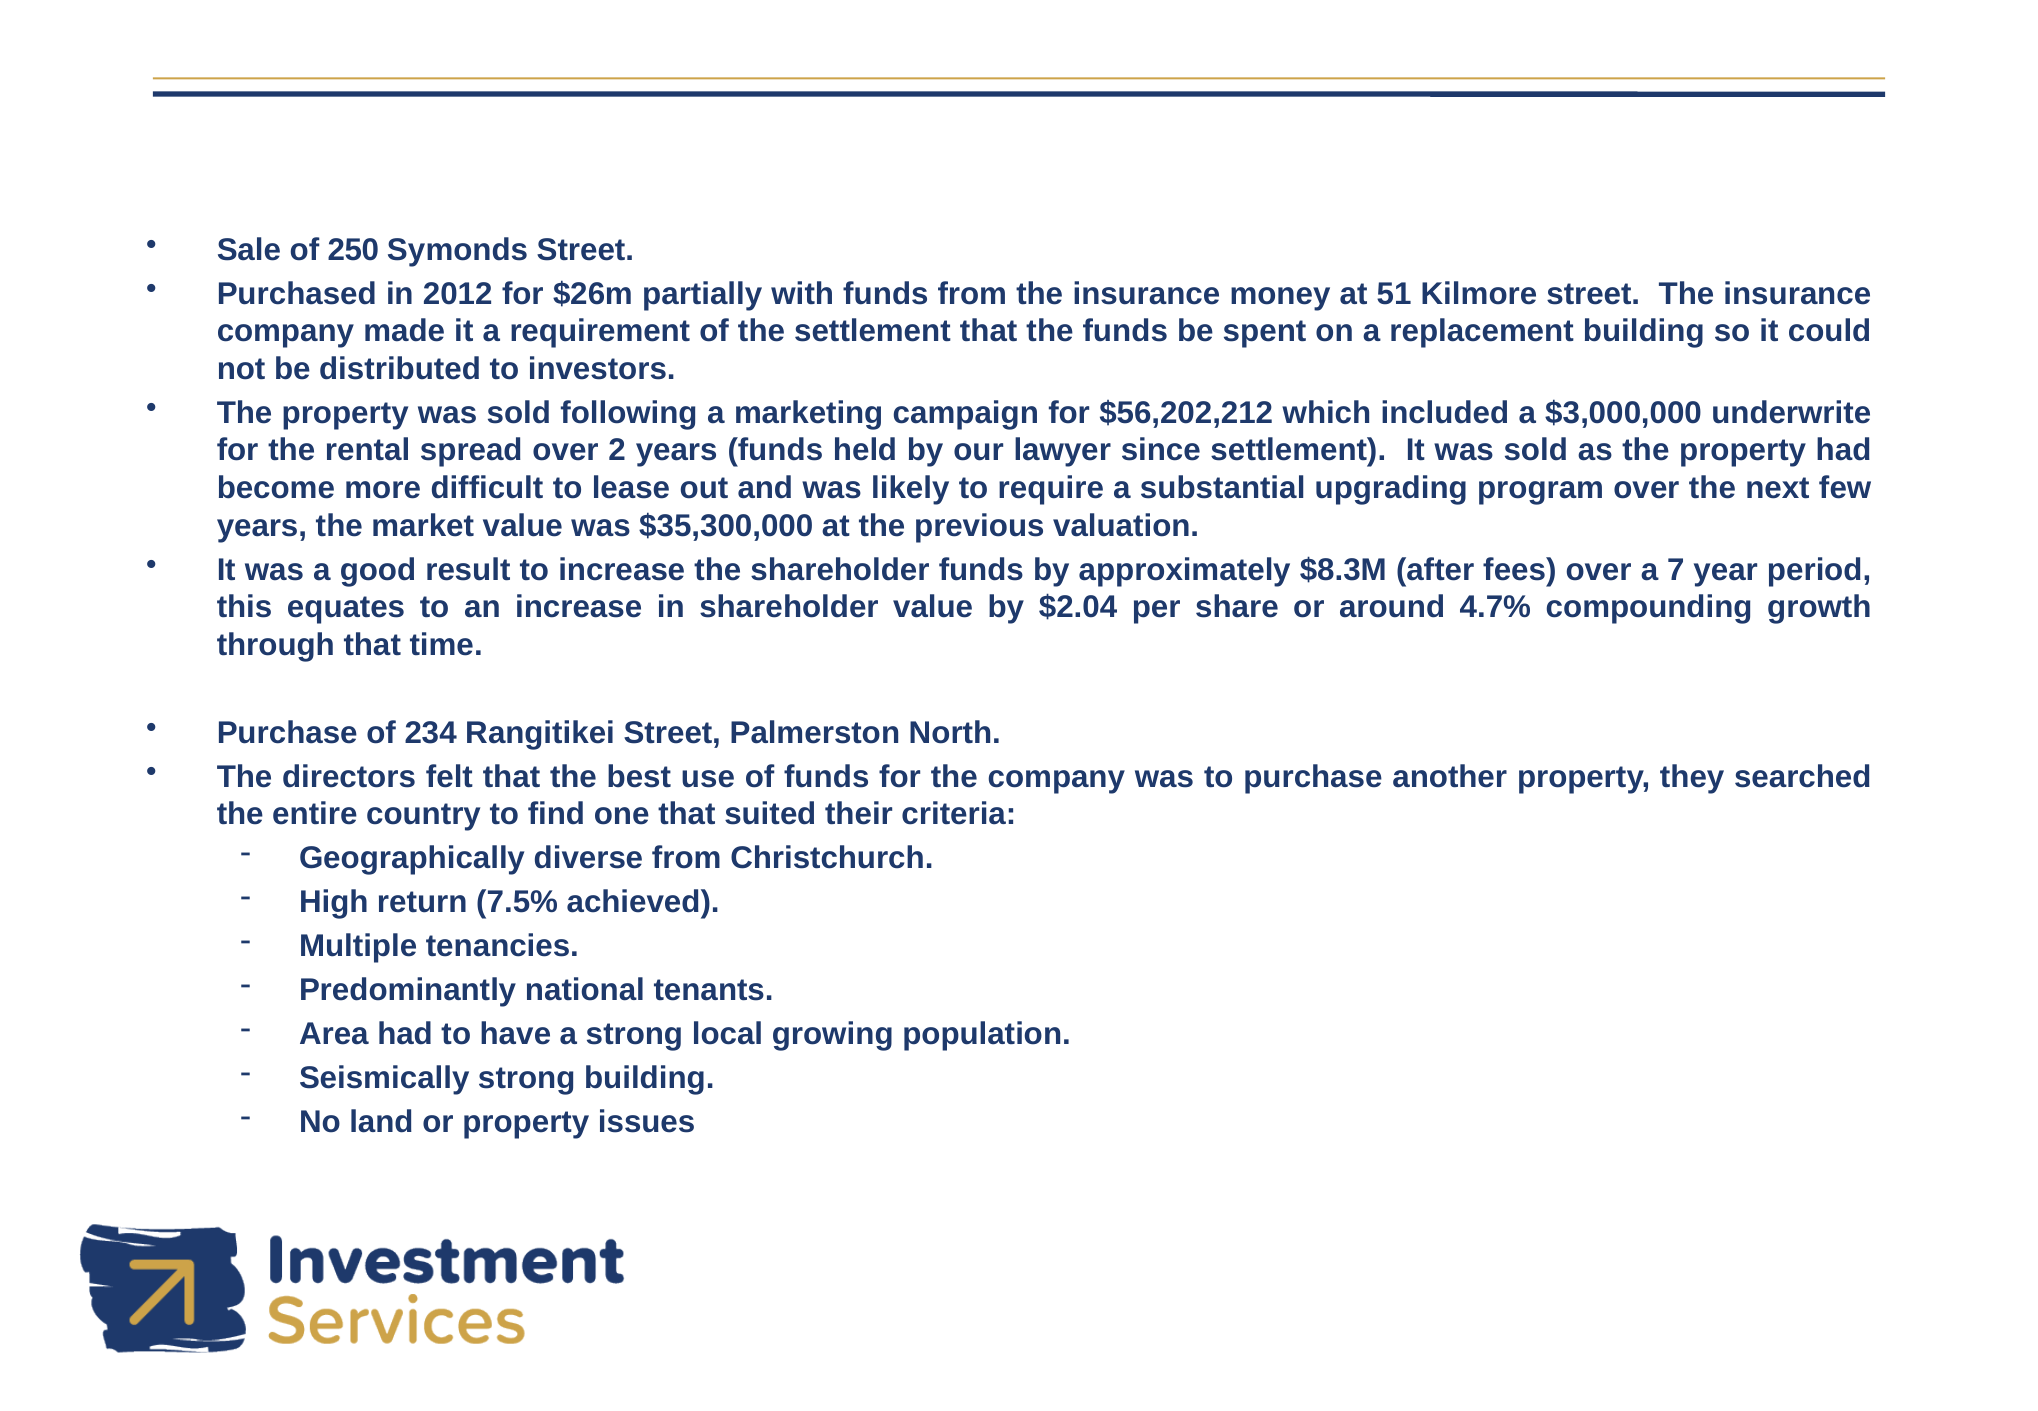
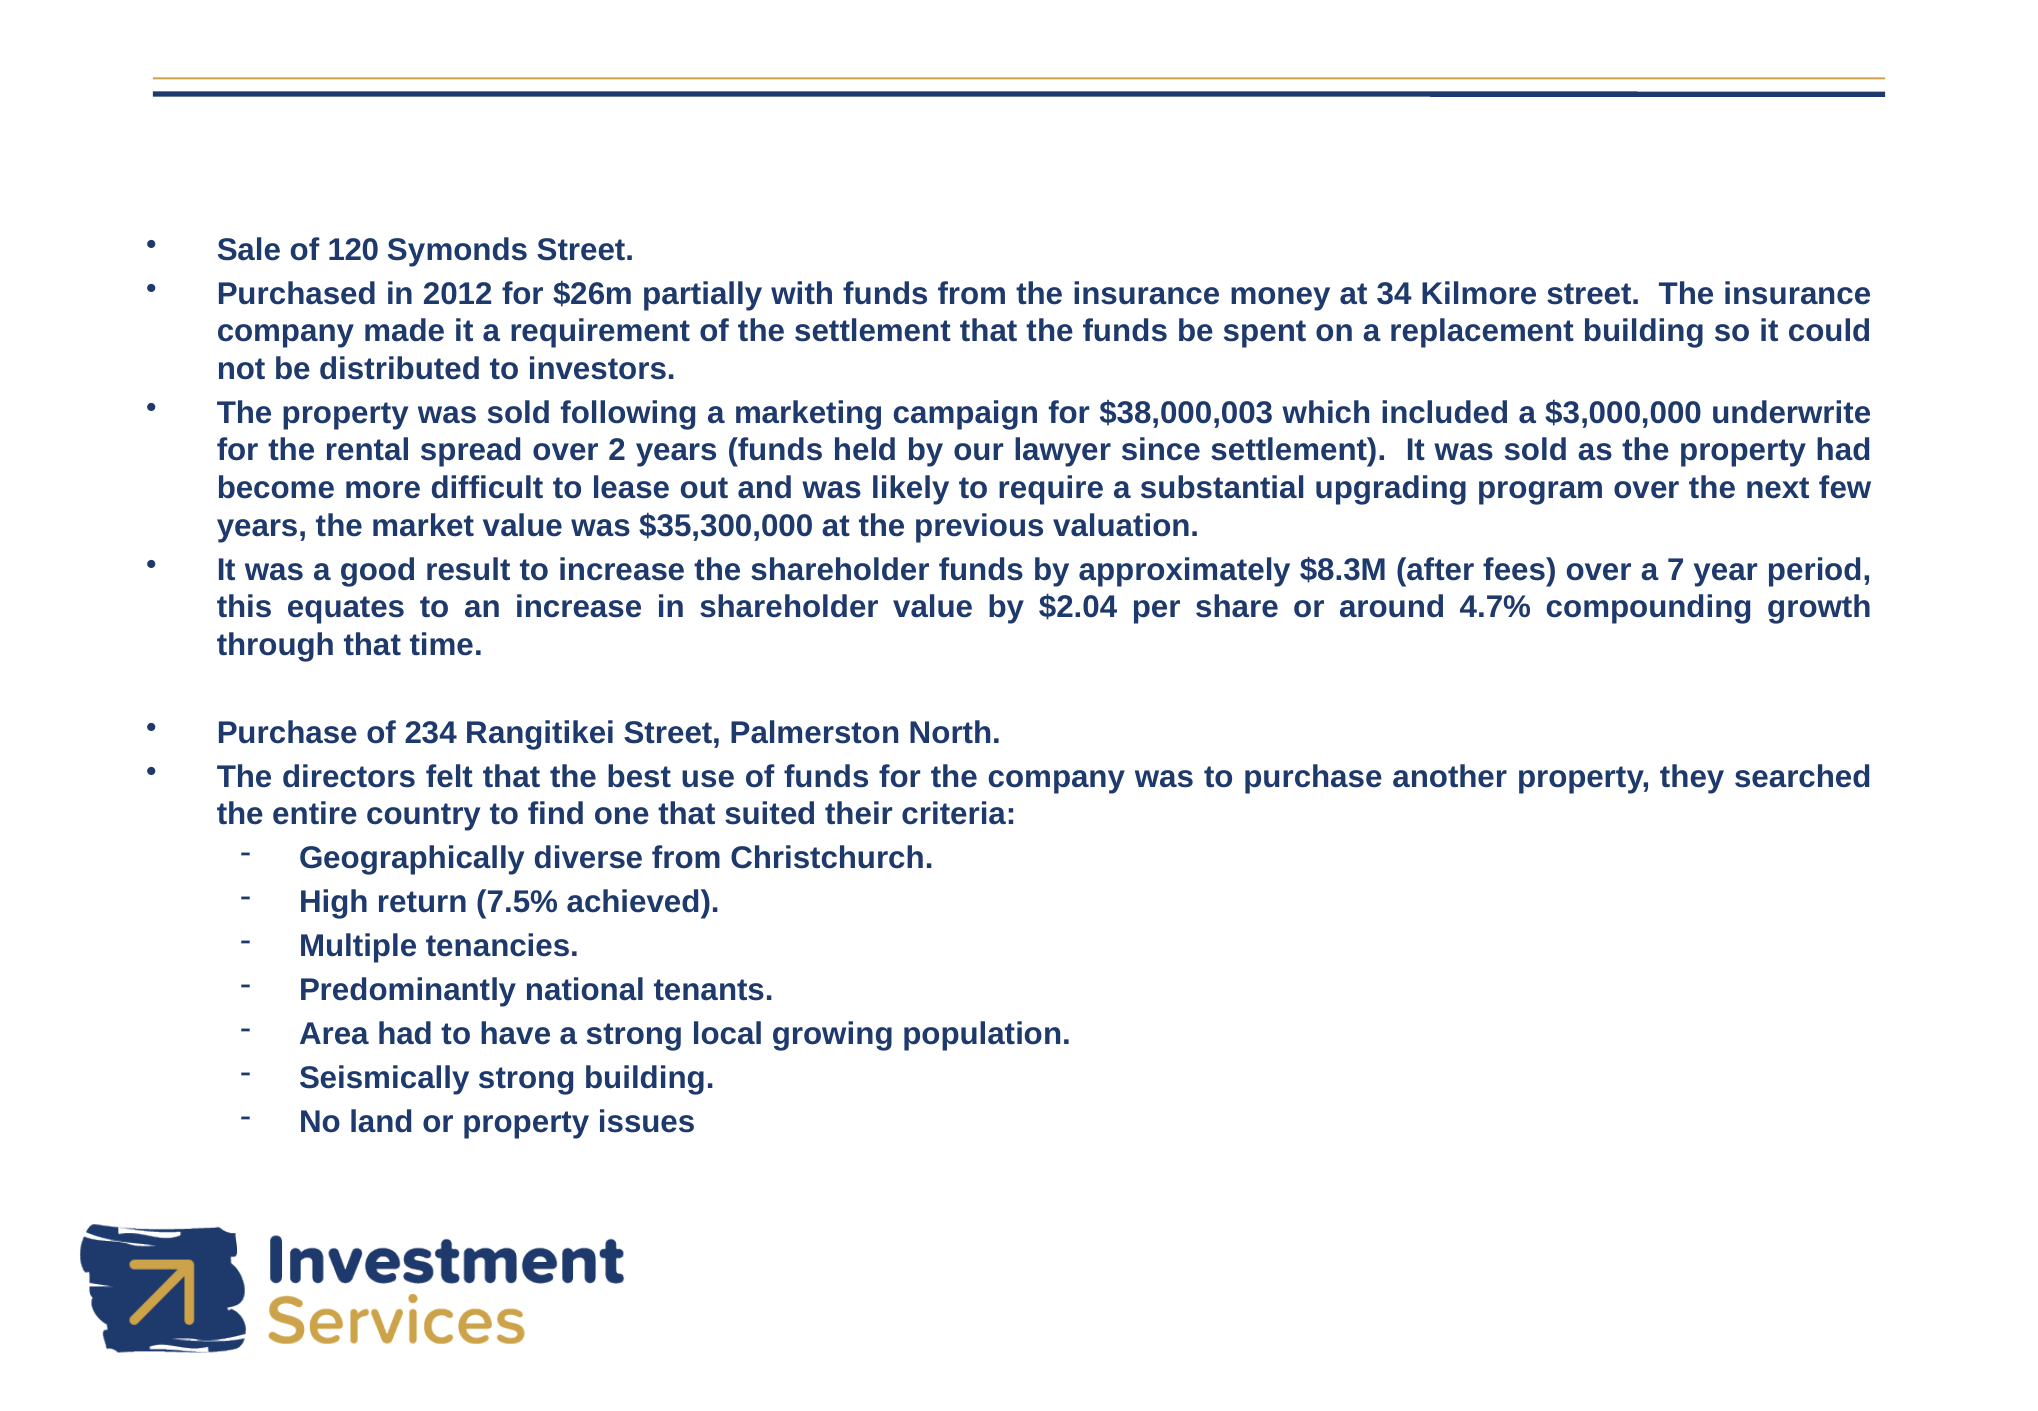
250: 250 -> 120
51: 51 -> 34
$56,202,212: $56,202,212 -> $38,000,003
